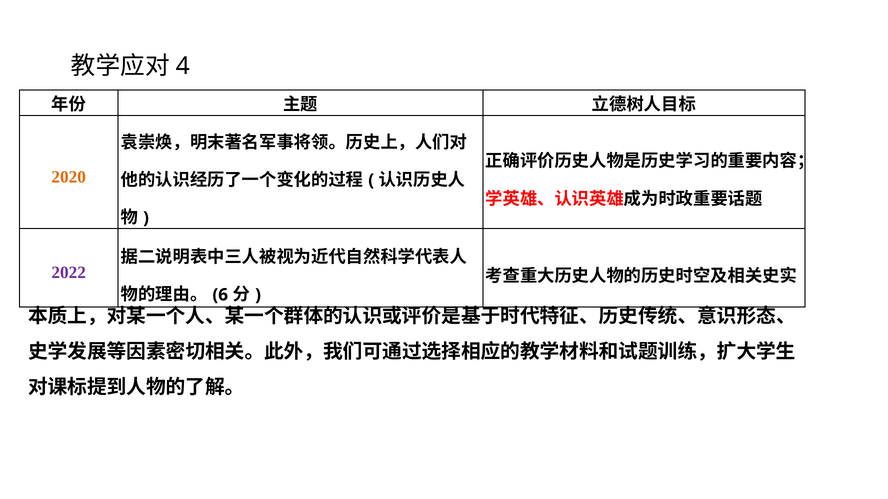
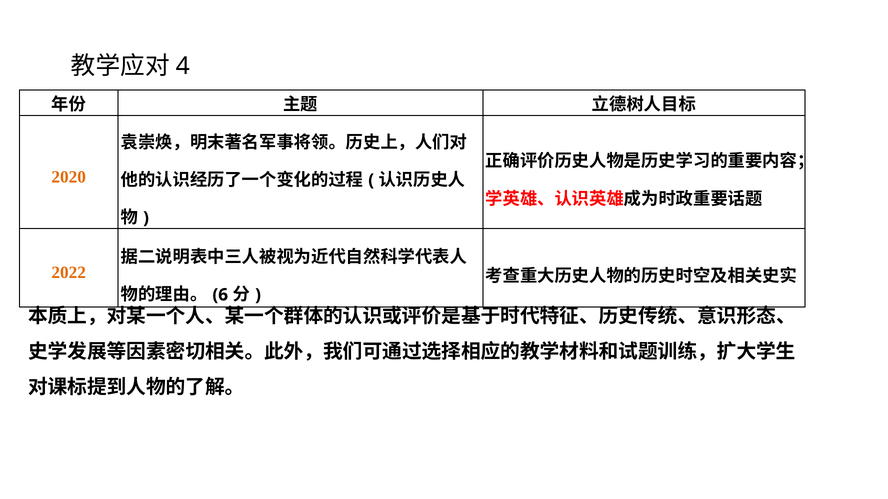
2022 colour: purple -> orange
